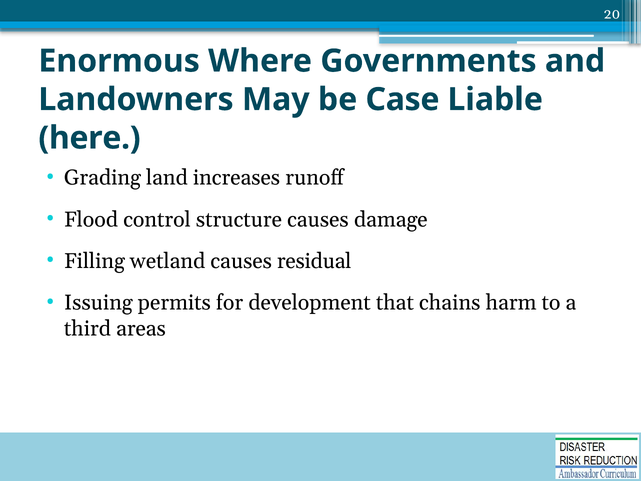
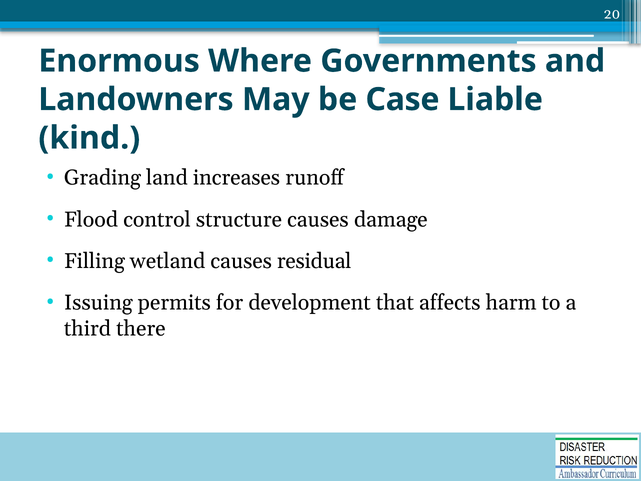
here: here -> kind
chains: chains -> affects
areas: areas -> there
